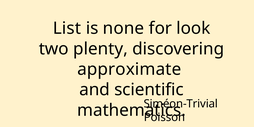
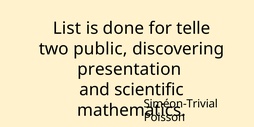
none: none -> done
look: look -> telle
plenty: plenty -> public
approximate: approximate -> presentation
